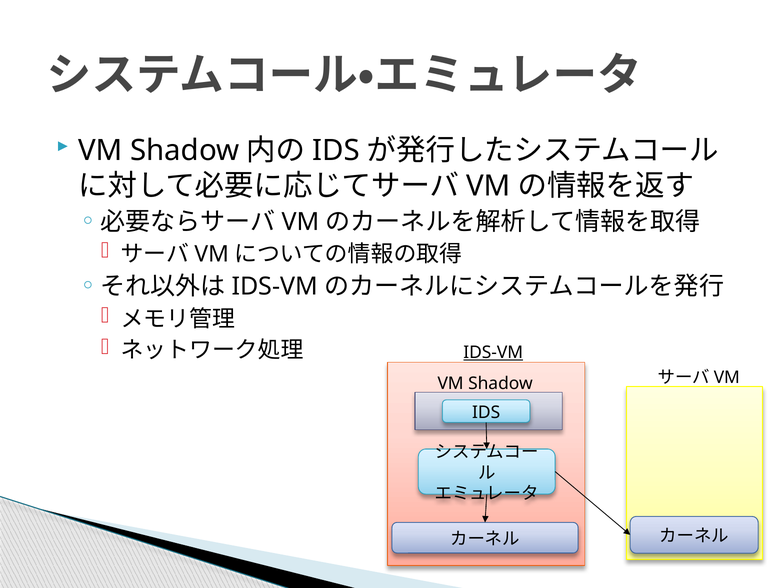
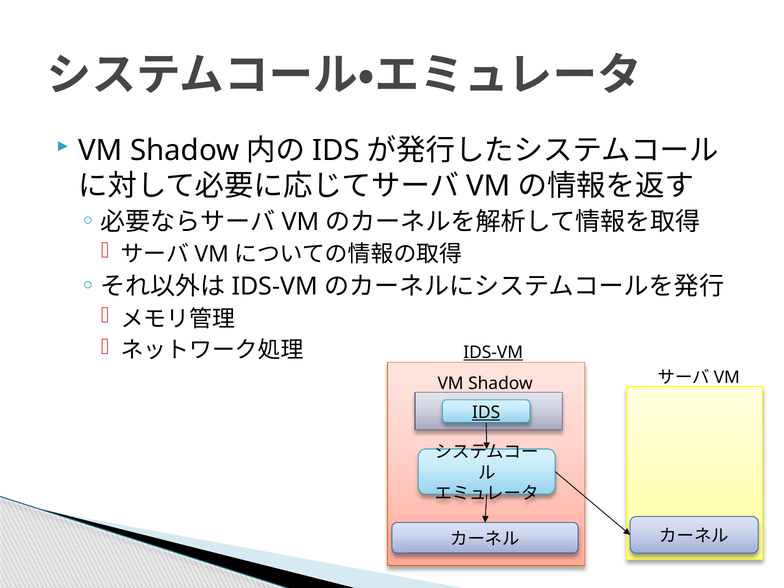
IDS at (486, 412) underline: none -> present
